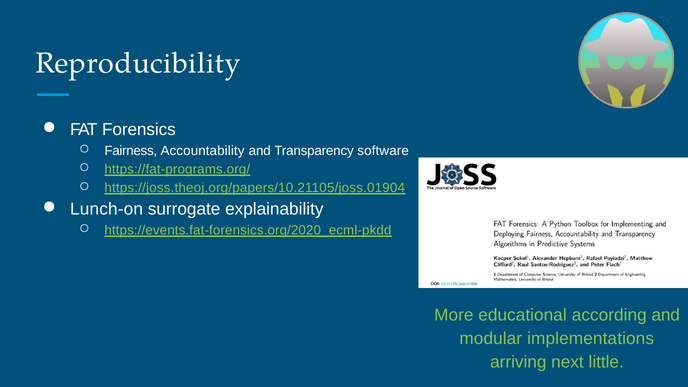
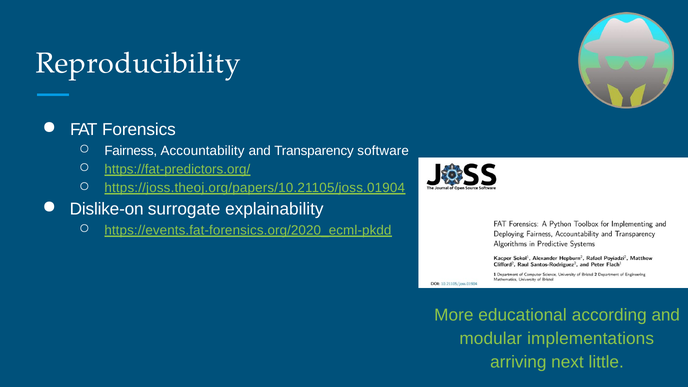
https://fat-programs.org/: https://fat-programs.org/ -> https://fat-predictors.org/
Lunch-on: Lunch-on -> Dislike-on
